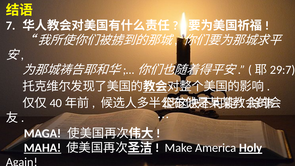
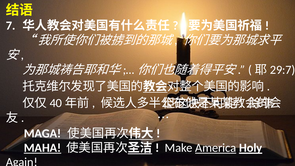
America underline: none -> present
